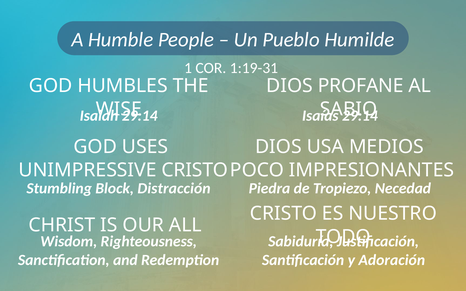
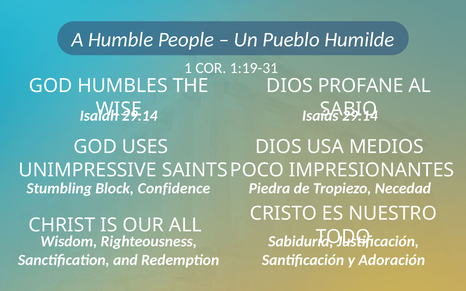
UNIMPRESSIVE CRISTO: CRISTO -> SAINTS
Distracción: Distracción -> Confidence
